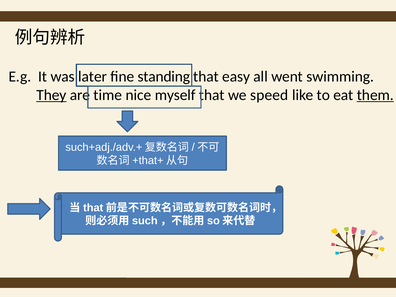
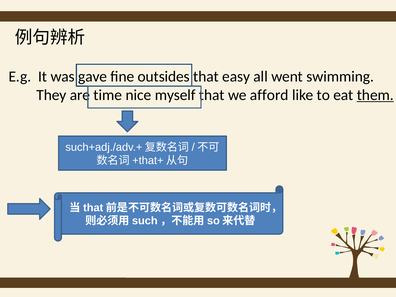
later: later -> gave
standing: standing -> outsides
They underline: present -> none
speed: speed -> afford
